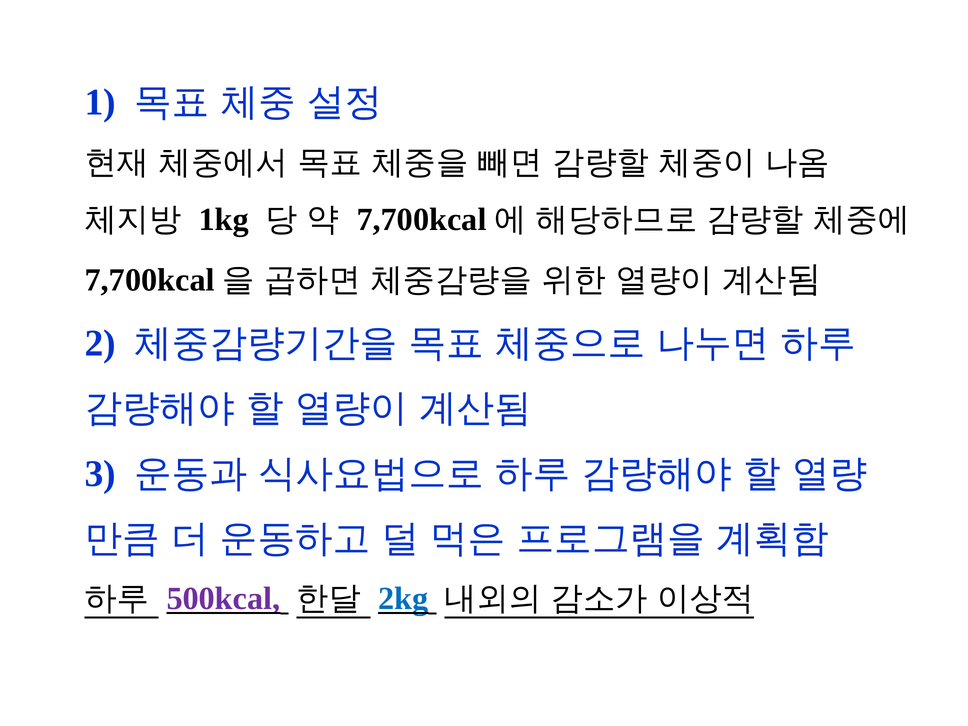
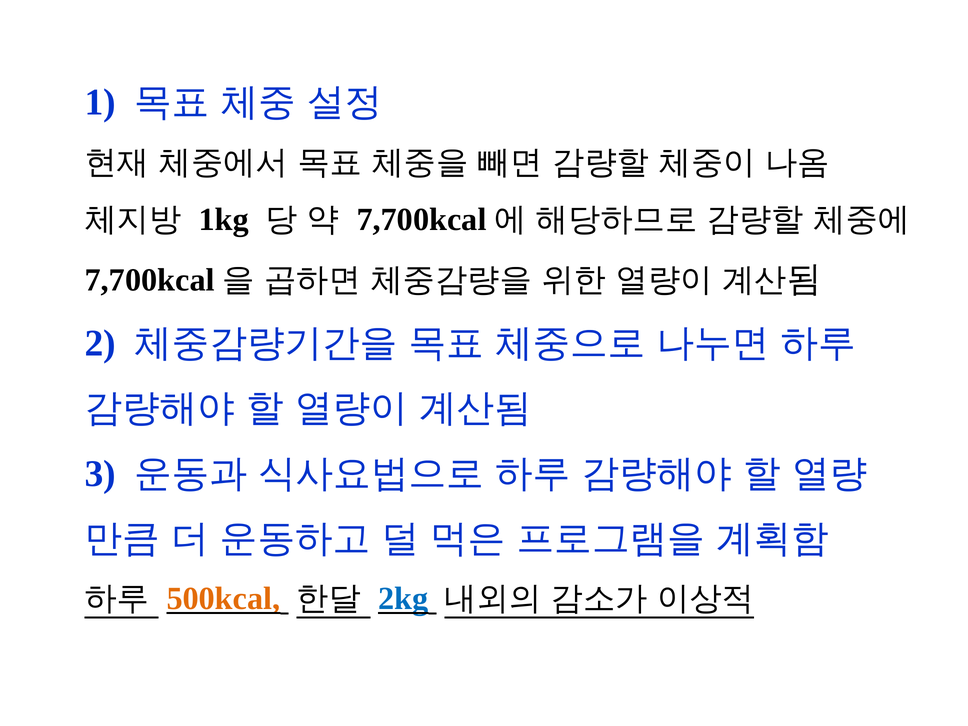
500kcal colour: purple -> orange
